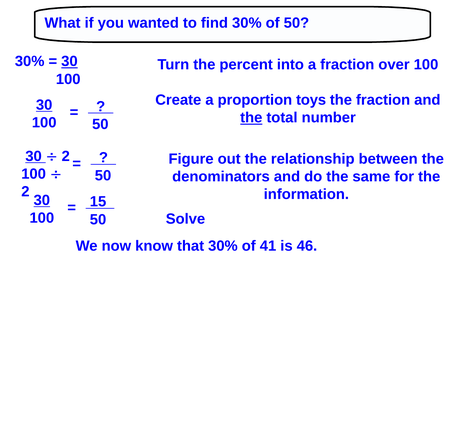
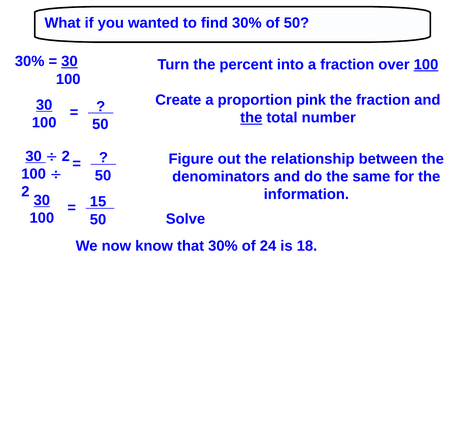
100 at (426, 65) underline: none -> present
toys: toys -> pink
41: 41 -> 24
46: 46 -> 18
